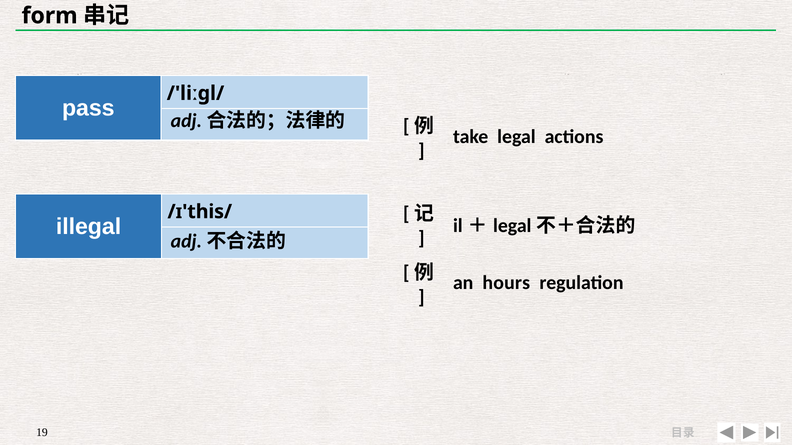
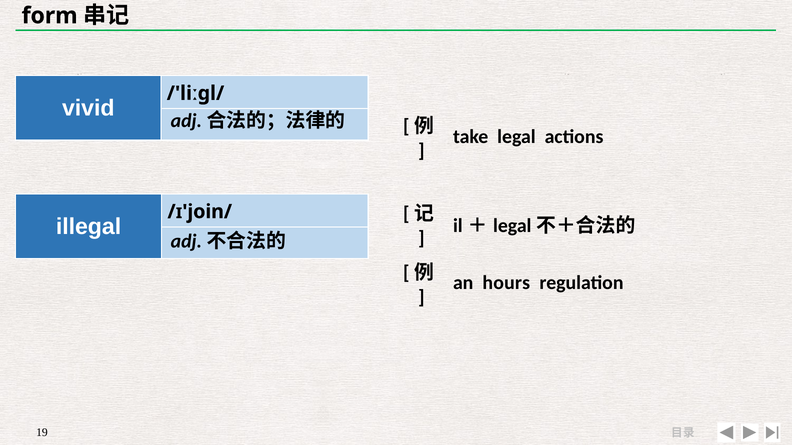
pass: pass -> vivid
/ɪ'this/: /ɪ'this/ -> /ɪ'join/
